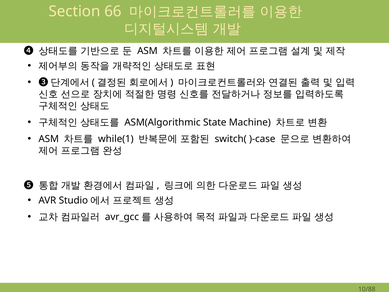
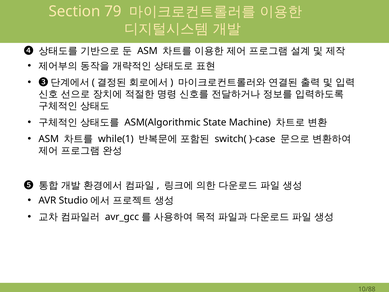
66: 66 -> 79
